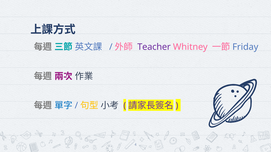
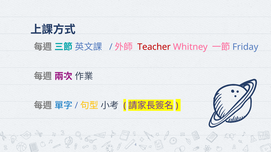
Teacher colour: purple -> red
